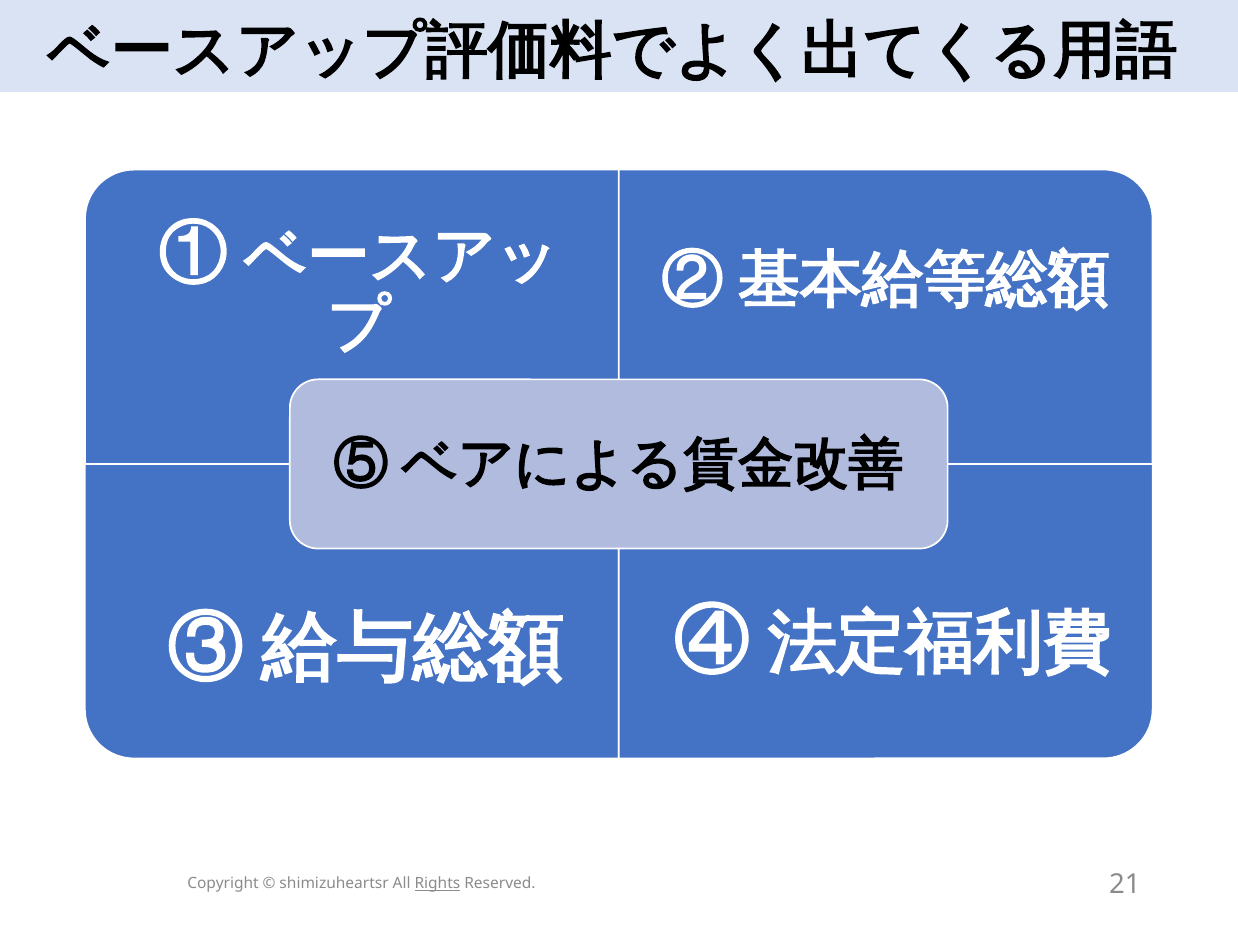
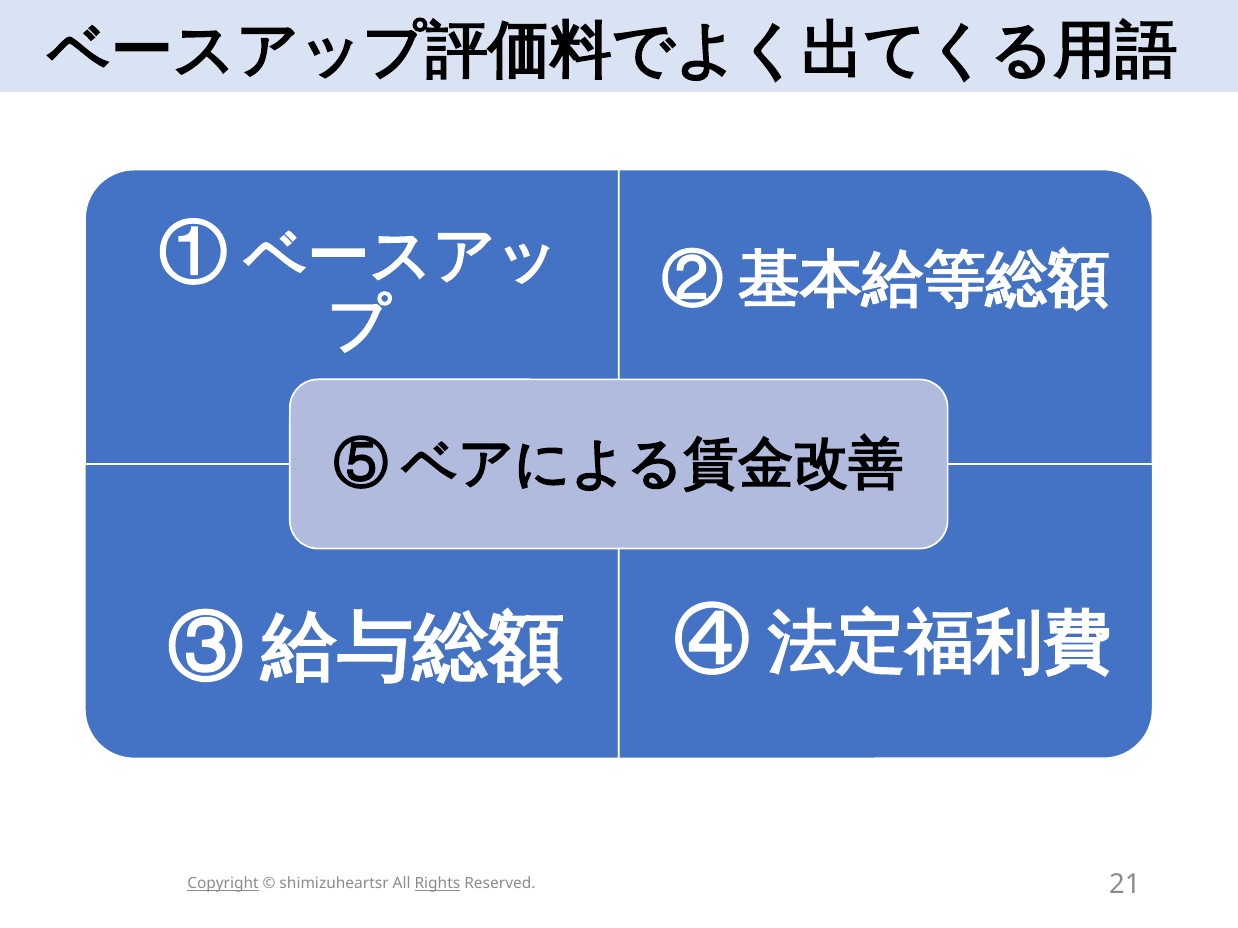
Copyright underline: none -> present
